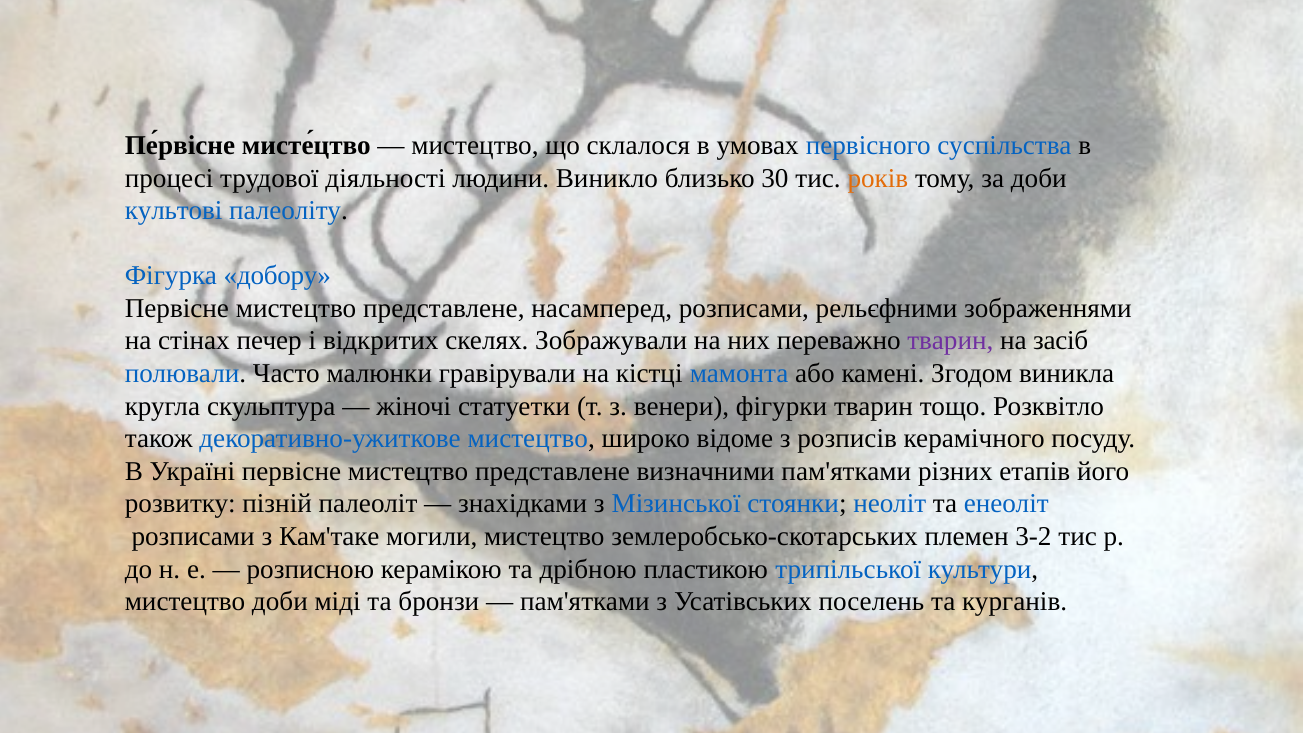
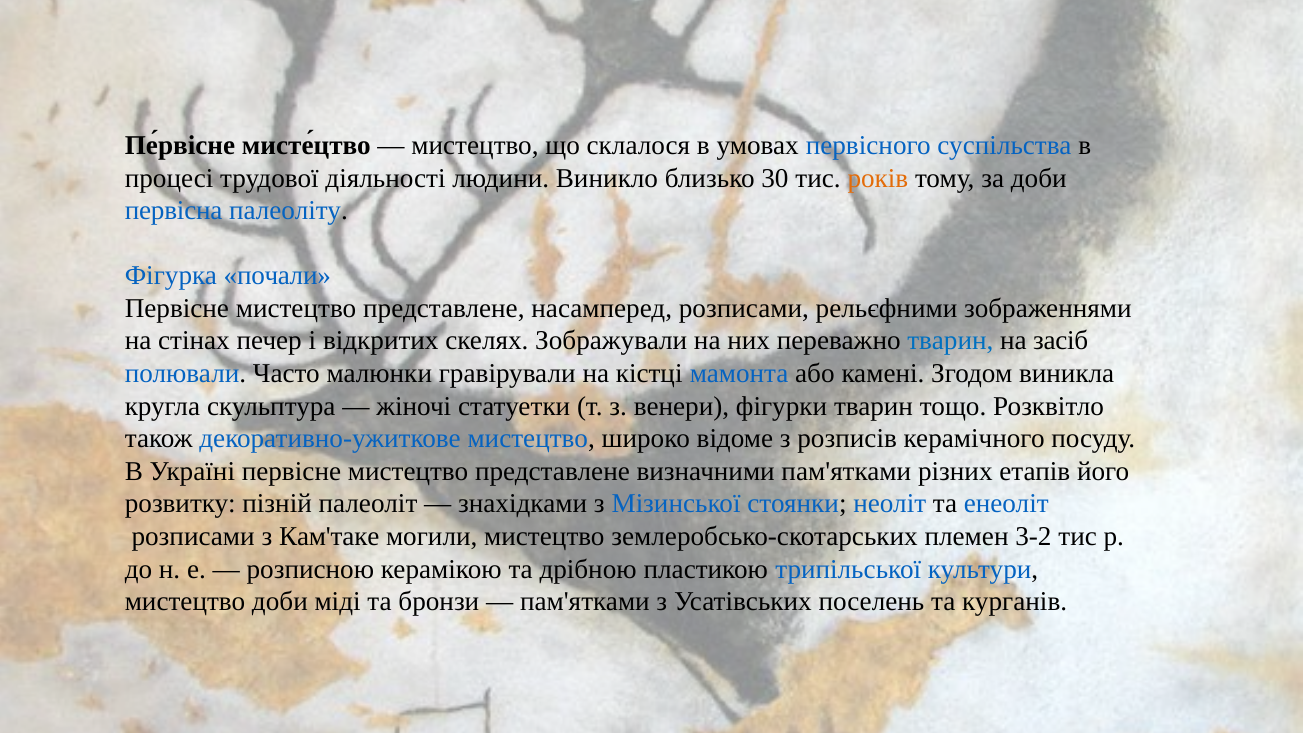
культові: культові -> первісна
добору: добору -> почали
тварин at (950, 341) colour: purple -> blue
